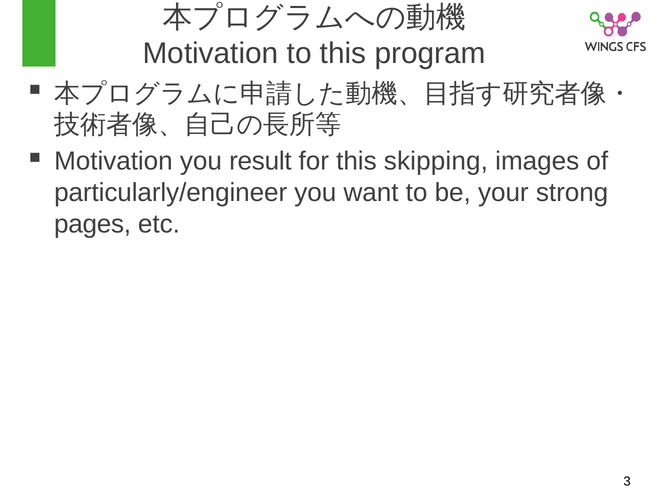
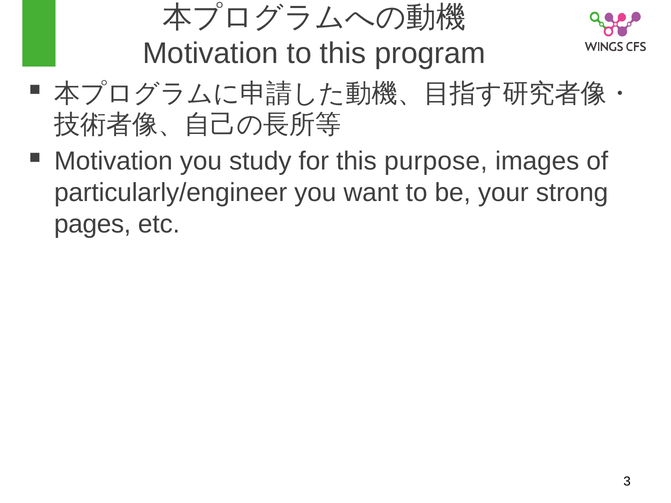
result: result -> study
skipping: skipping -> purpose
